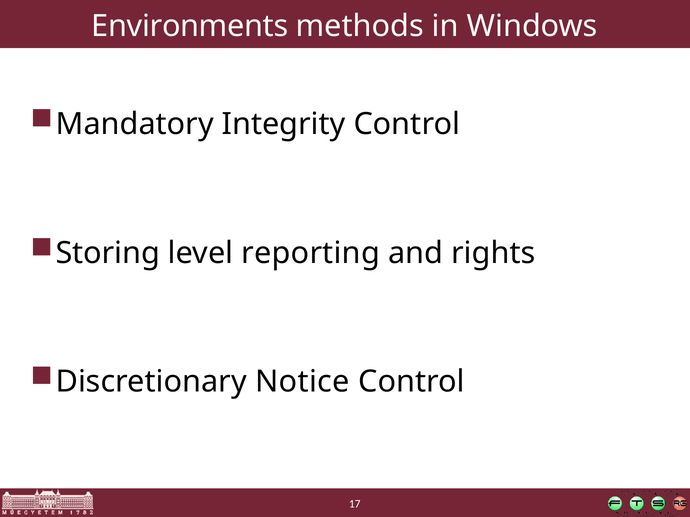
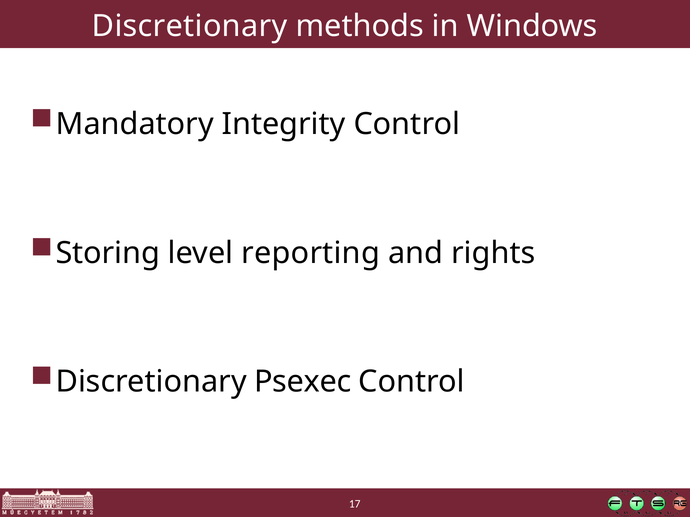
Environments at (190, 26): Environments -> Discretionary
Notice: Notice -> Psexec
